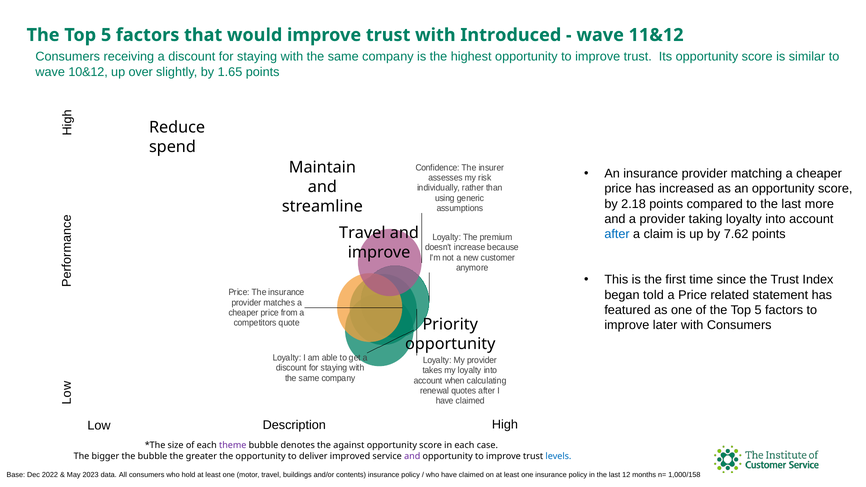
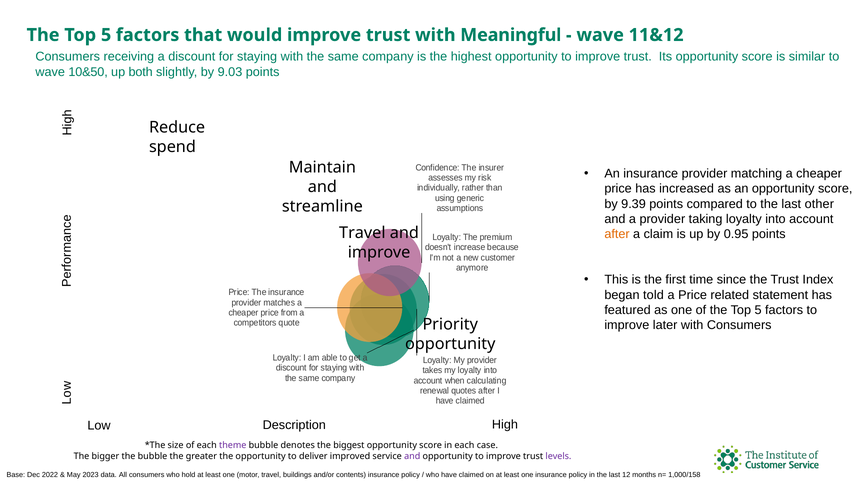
Introduced: Introduced -> Meaningful
10&12: 10&12 -> 10&50
over: over -> both
1.65: 1.65 -> 9.03
2.18: 2.18 -> 9.39
more: more -> other
after at (617, 234) colour: blue -> orange
7.62: 7.62 -> 0.95
against: against -> biggest
levels colour: blue -> purple
